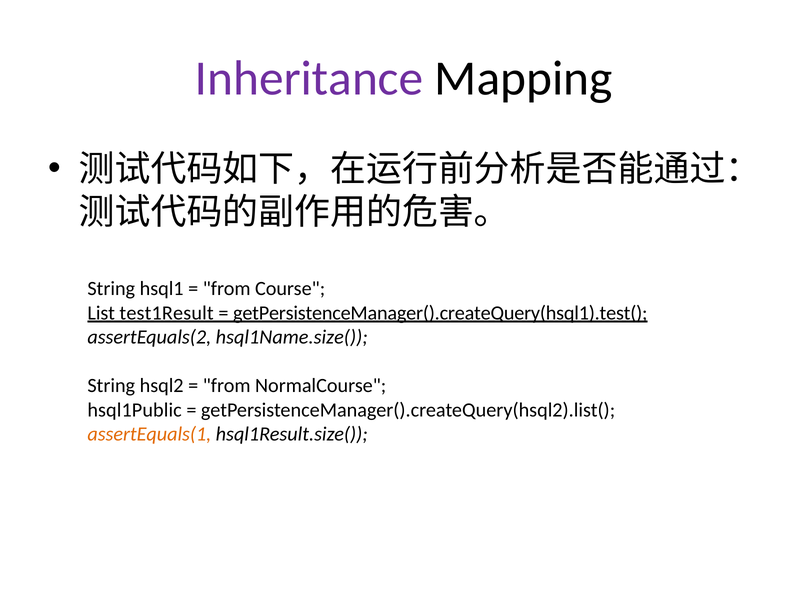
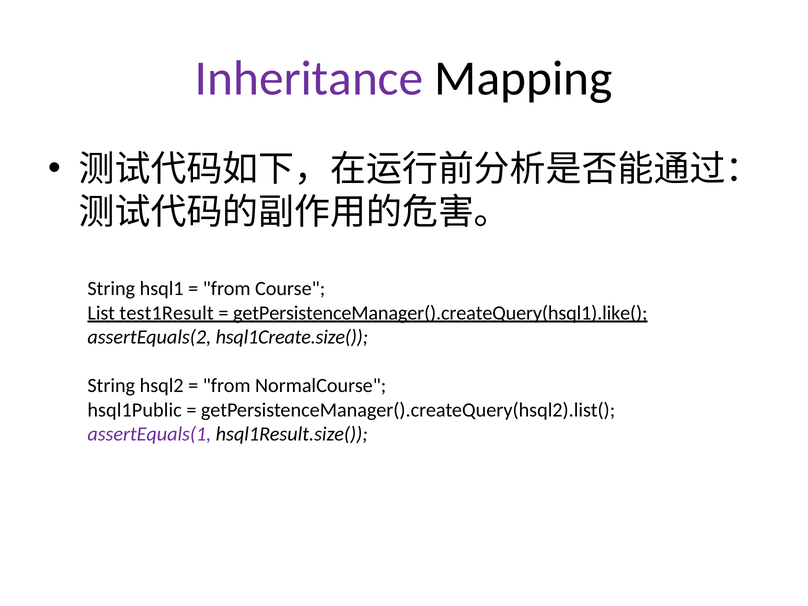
getPersistenceManager().createQuery(hsql1).test(: getPersistenceManager().createQuery(hsql1).test( -> getPersistenceManager().createQuery(hsql1).like(
hsql1Name.size(: hsql1Name.size( -> hsql1Create.size(
assertEquals(1 colour: orange -> purple
